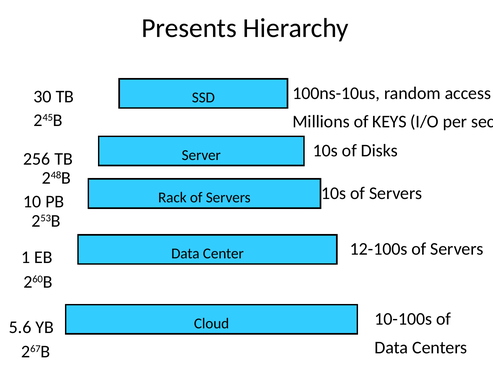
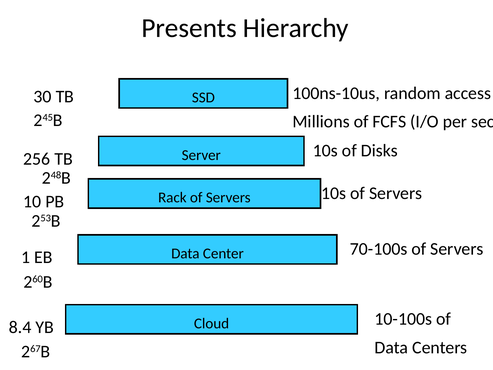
KEYS: KEYS -> FCFS
12-100s: 12-100s -> 70-100s
5.6: 5.6 -> 8.4
